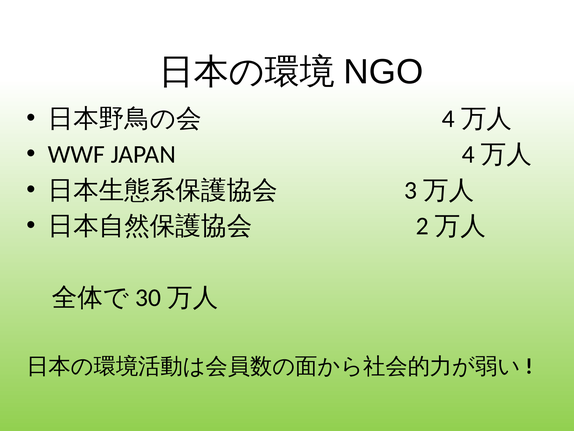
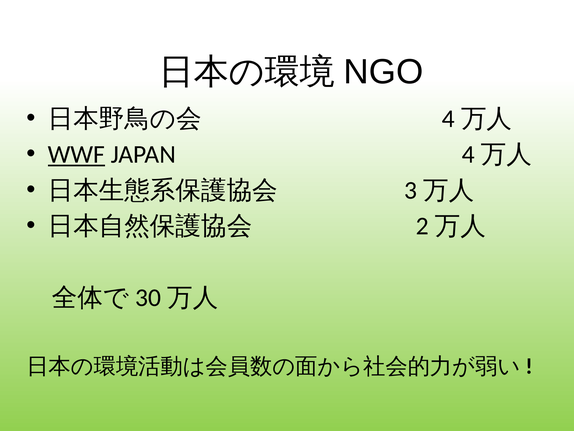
WWF underline: none -> present
